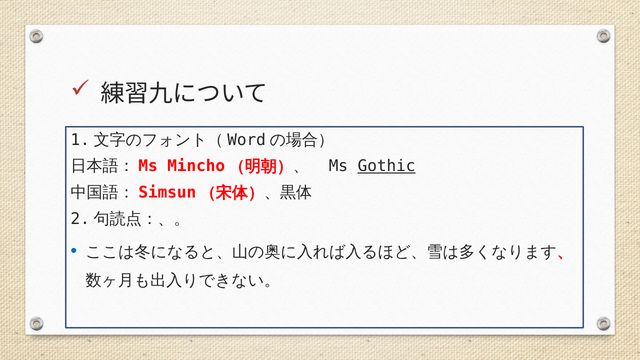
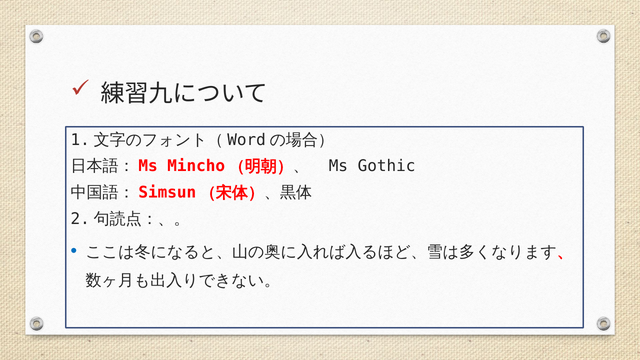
Gothic underline: present -> none
